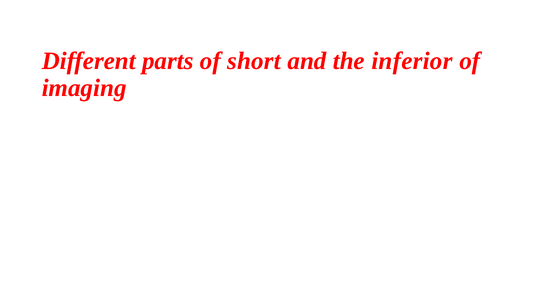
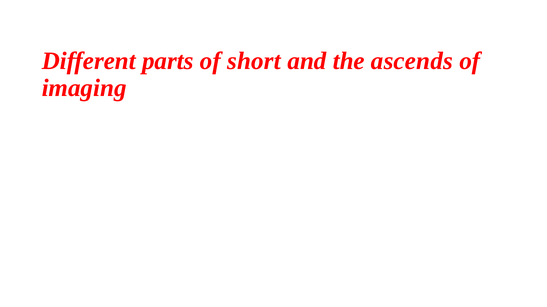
inferior: inferior -> ascends
